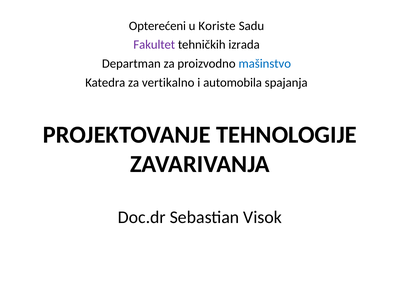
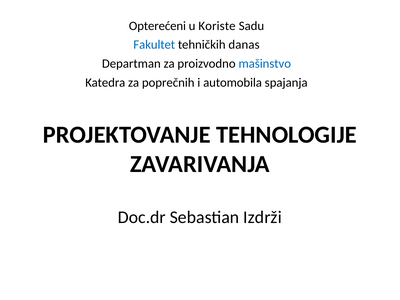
Fakultet colour: purple -> blue
izrada: izrada -> danas
vertikalno: vertikalno -> poprečnih
Visok: Visok -> Izdrži
